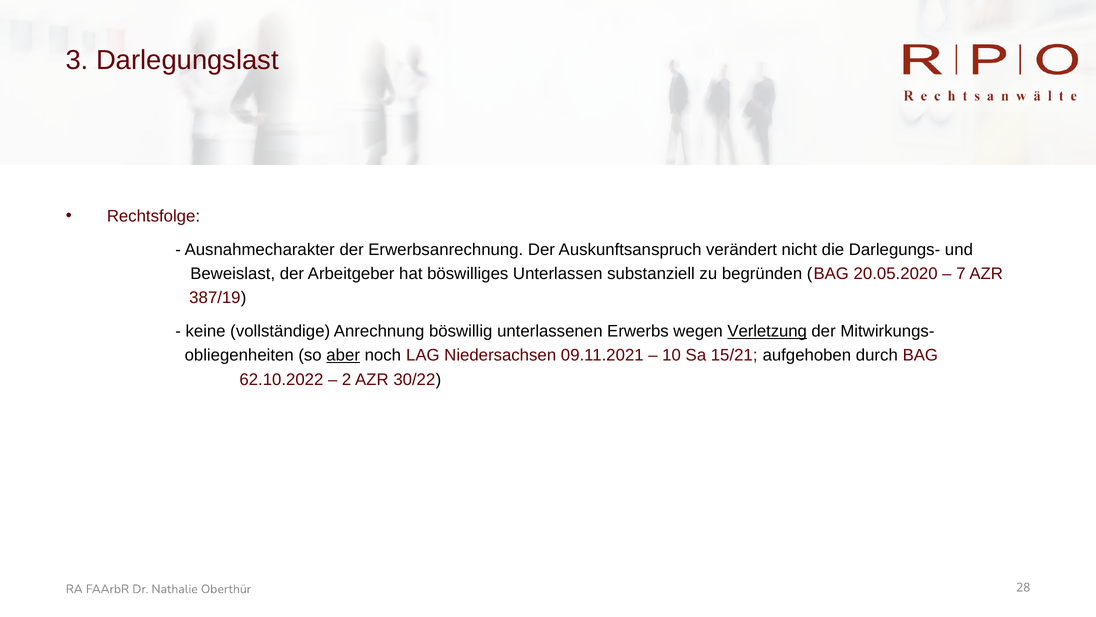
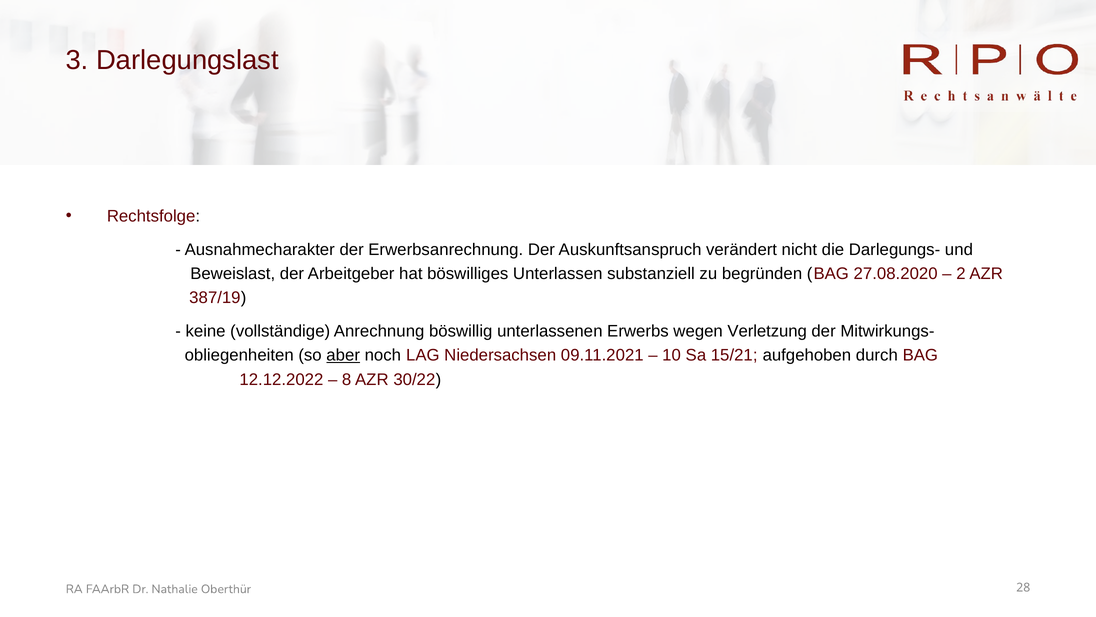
20.05.2020: 20.05.2020 -> 27.08.2020
7: 7 -> 2
Verletzung underline: present -> none
62.10.2022: 62.10.2022 -> 12.12.2022
2: 2 -> 8
